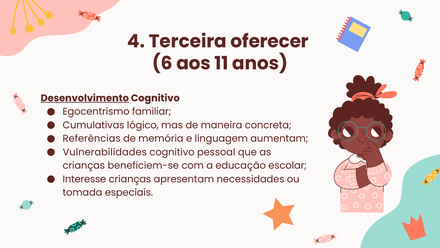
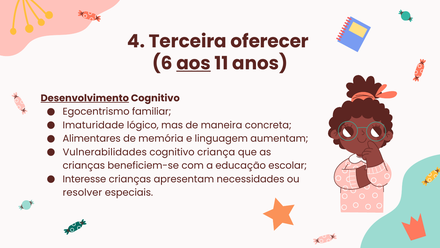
aos underline: none -> present
Cumulativas: Cumulativas -> Imaturidade
Referências: Referências -> Alimentares
pessoal: pessoal -> criança
tomada: tomada -> resolver
